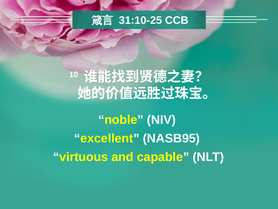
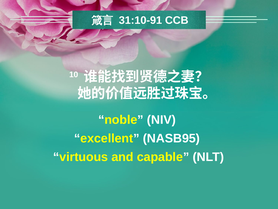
31:10-25: 31:10-25 -> 31:10-91
